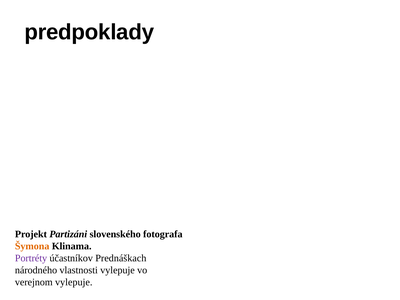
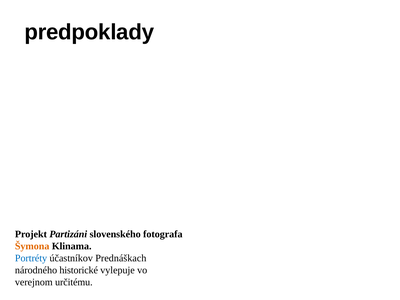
Portréty colour: purple -> blue
vlastnosti: vlastnosti -> historické
verejnom vylepuje: vylepuje -> určitému
